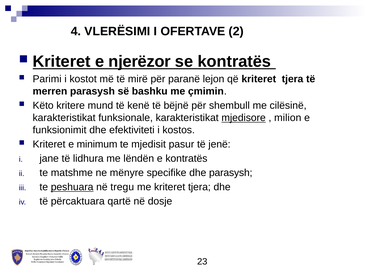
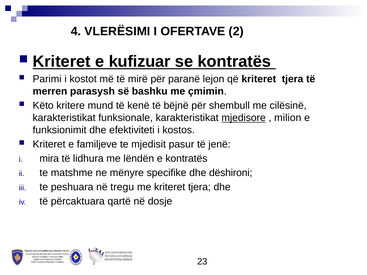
njerëzor: njerëzor -> kufizuar
minimum: minimum -> familjeve
jane: jane -> mira
dhe parasysh: parasysh -> dëshironi
peshuara underline: present -> none
